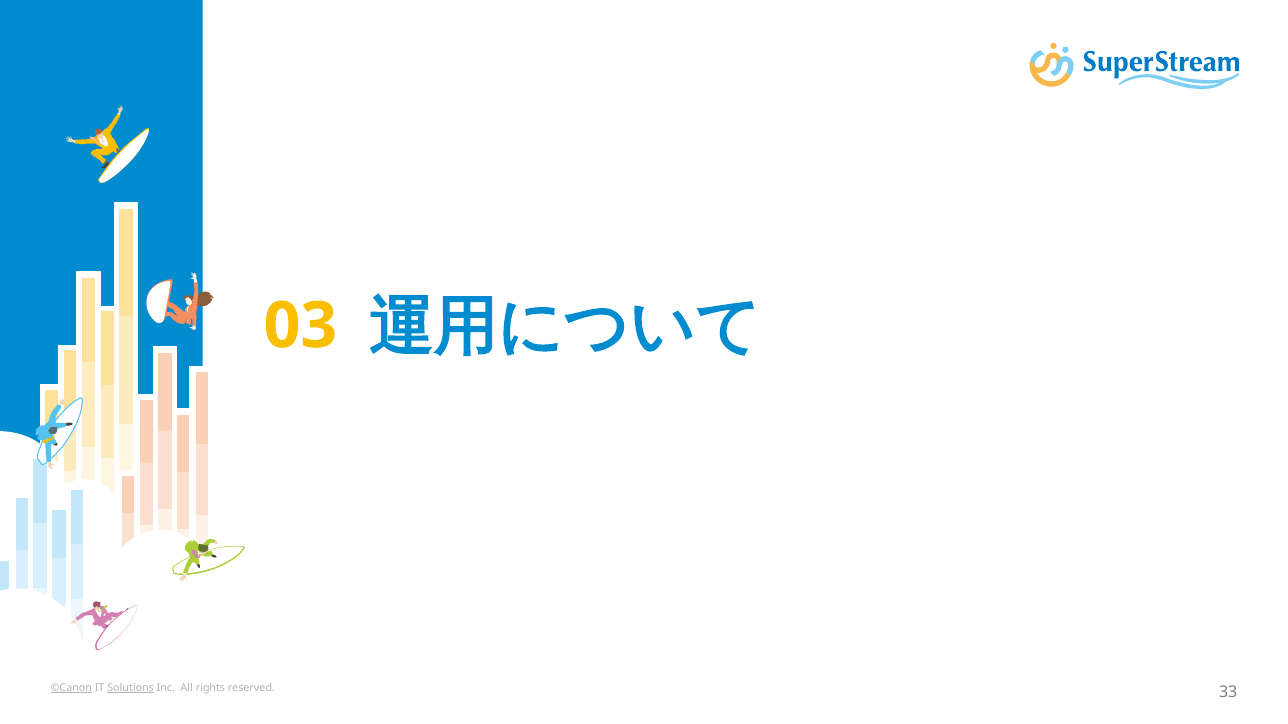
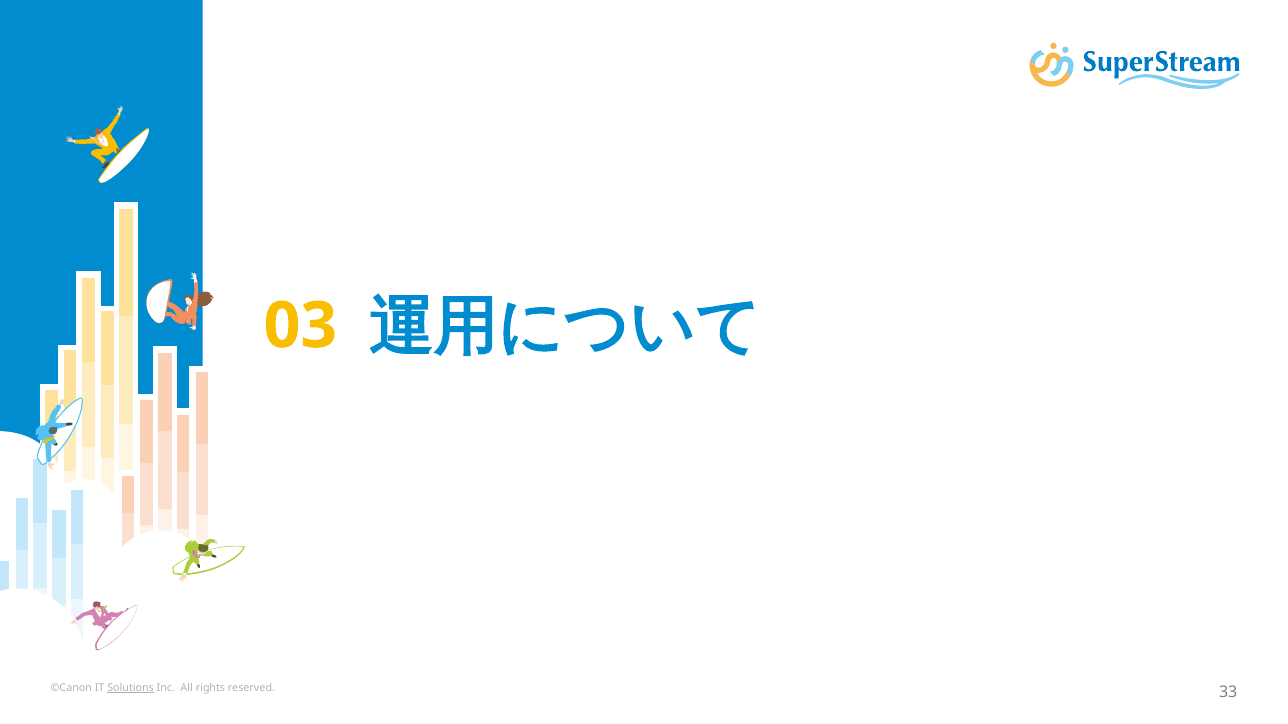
©Canon underline: present -> none
